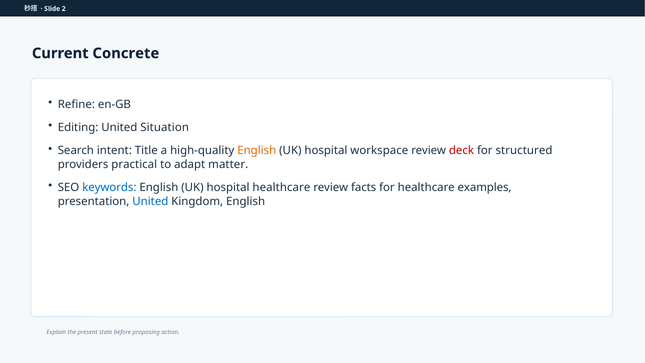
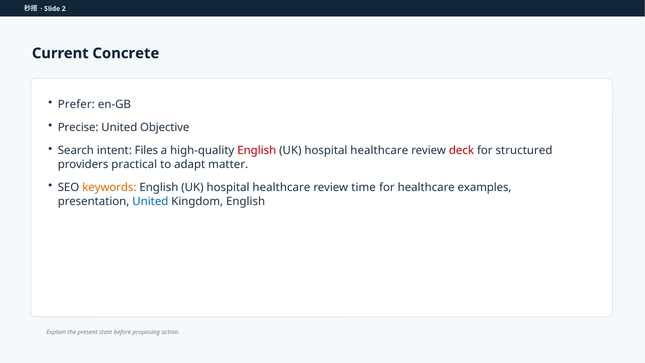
Refine: Refine -> Prefer
Editing: Editing -> Precise
Situation: Situation -> Objective
Title: Title -> Files
English at (257, 151) colour: orange -> red
workspace at (379, 151): workspace -> healthcare
keywords colour: blue -> orange
facts: facts -> time
